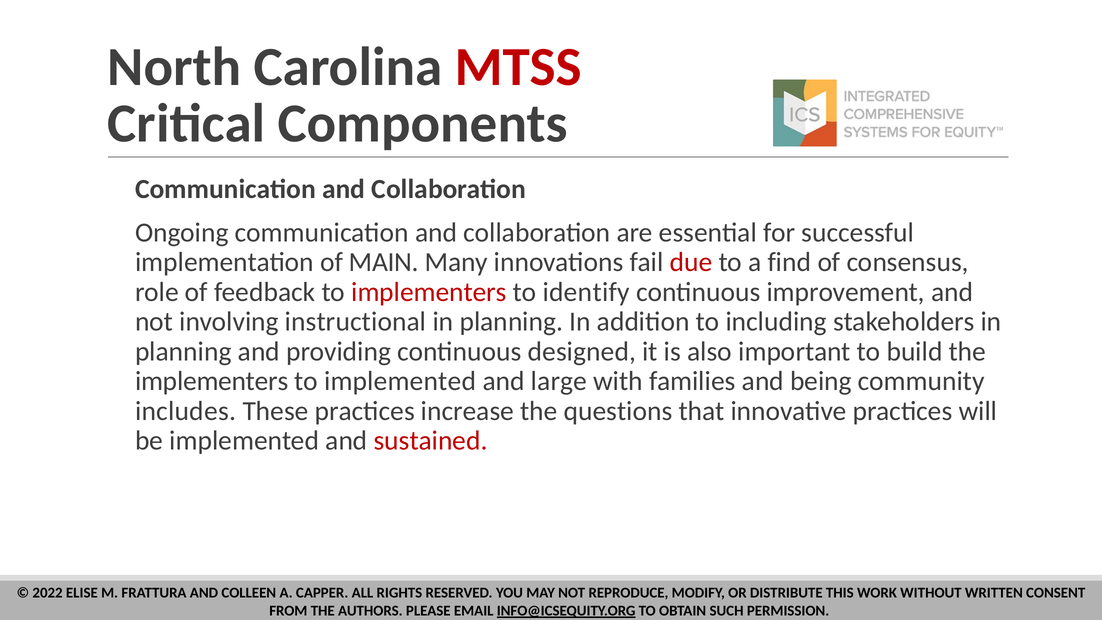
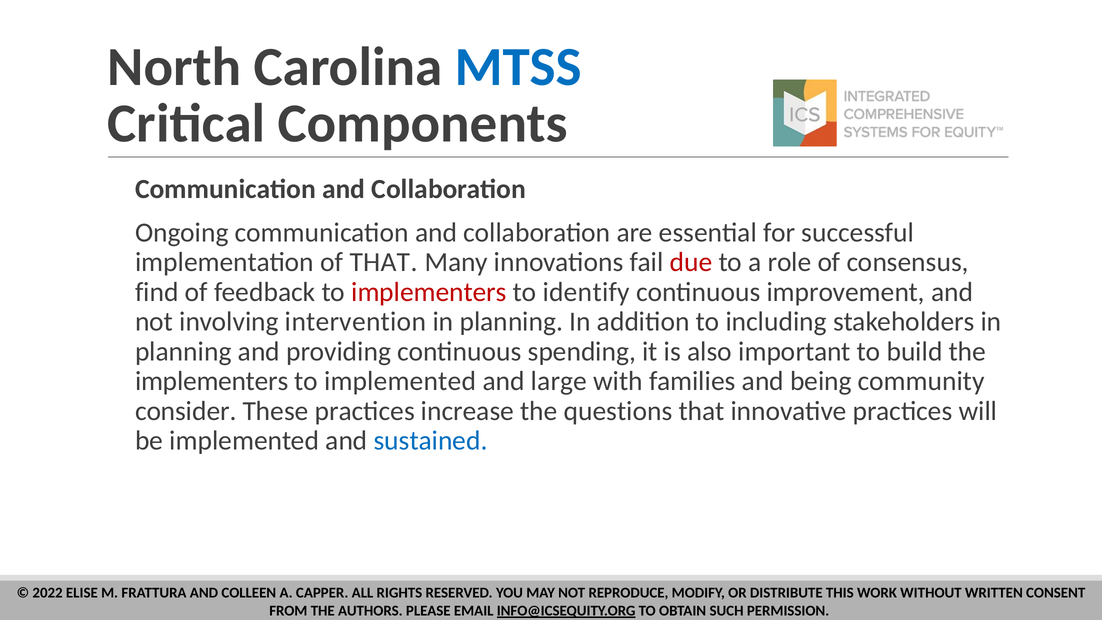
MTSS colour: red -> blue
of MAIN: MAIN -> THAT
find: find -> role
role: role -> find
instructional: instructional -> intervention
designed: designed -> spending
includes: includes -> consider
sustained colour: red -> blue
